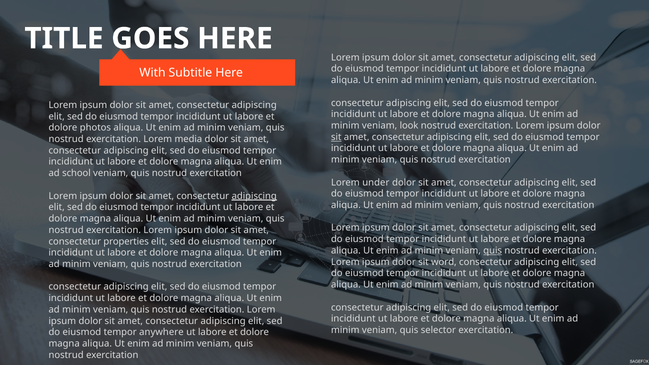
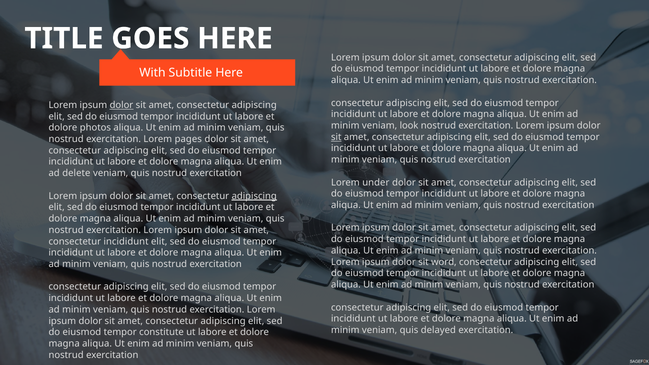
dolor at (121, 105) underline: none -> present
media: media -> pages
school: school -> delete
consectetur properties: properties -> incididunt
quis at (493, 251) underline: present -> none
selector: selector -> delayed
anywhere: anywhere -> constitute
